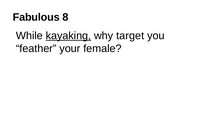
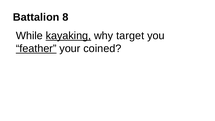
Fabulous: Fabulous -> Battalion
feather underline: none -> present
female: female -> coined
